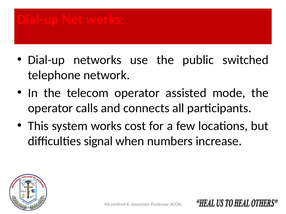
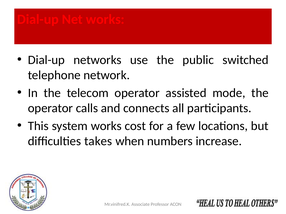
signal: signal -> takes
